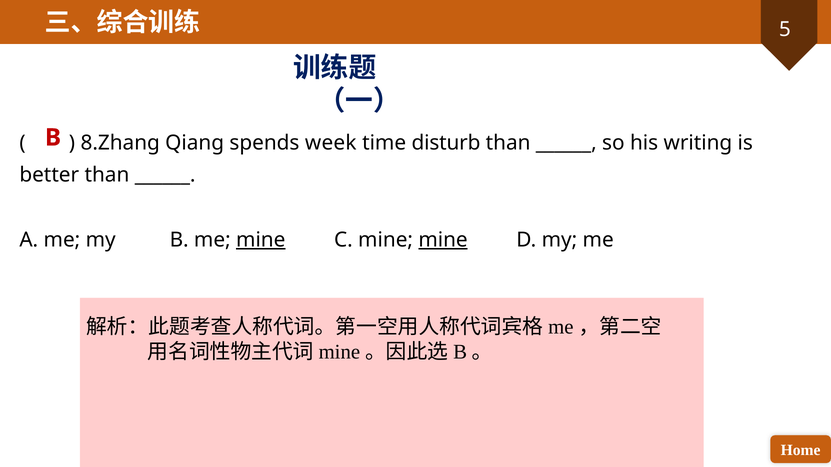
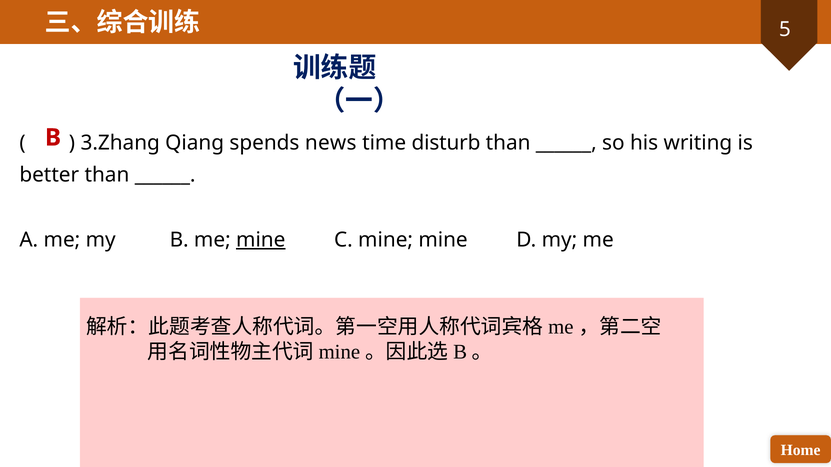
8.Zhang: 8.Zhang -> 3.Zhang
week: week -> news
mine at (443, 240) underline: present -> none
